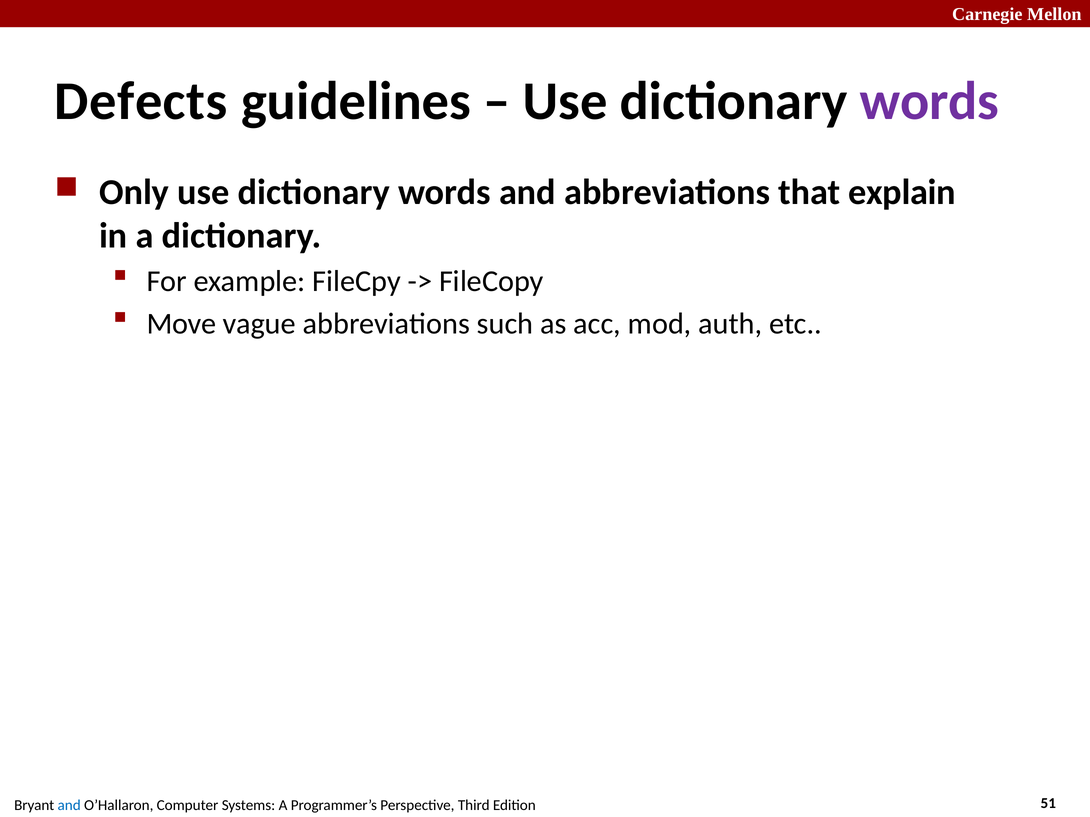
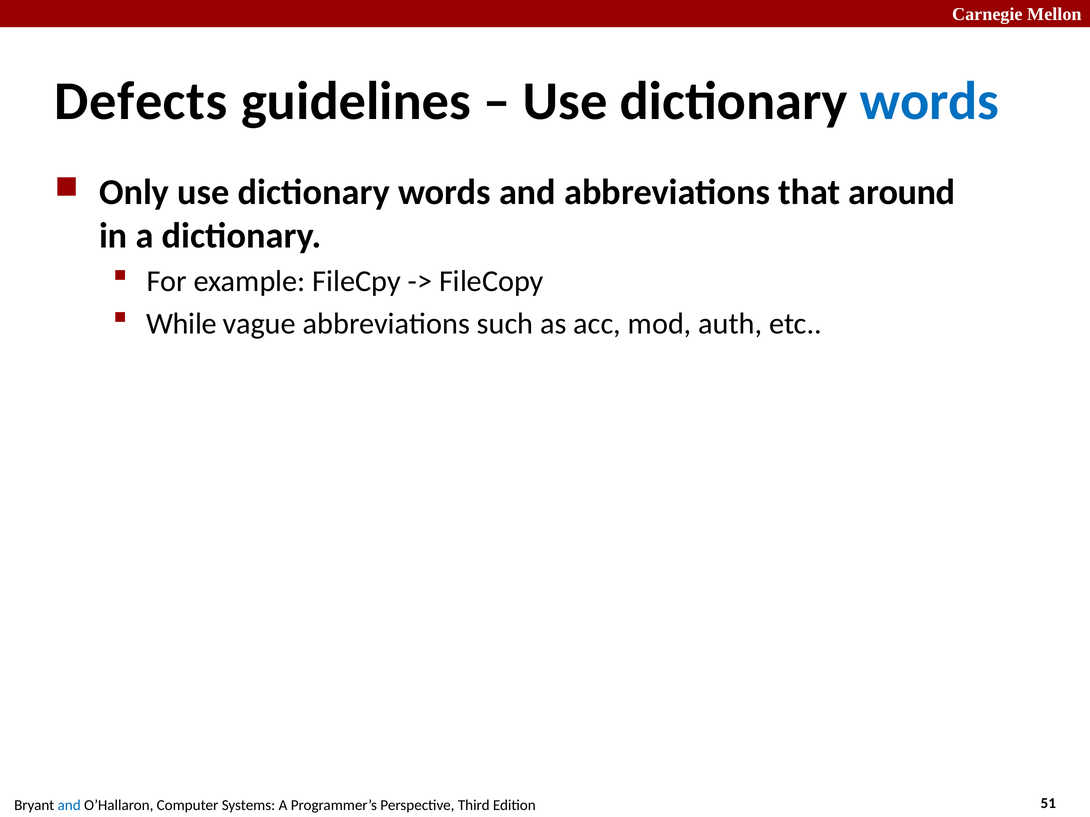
words at (930, 101) colour: purple -> blue
explain: explain -> around
Move: Move -> While
